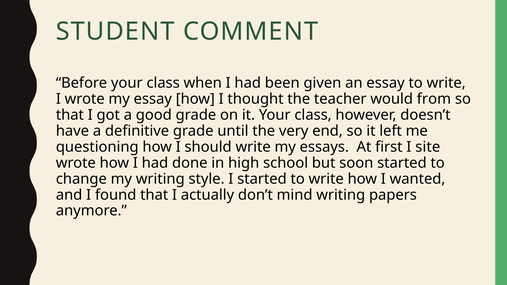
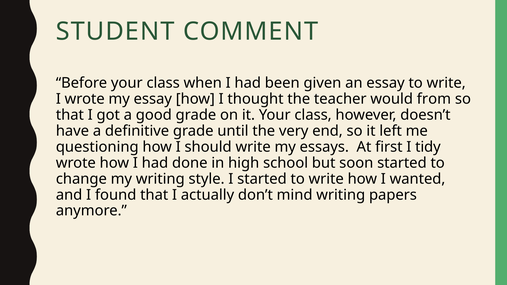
site: site -> tidy
